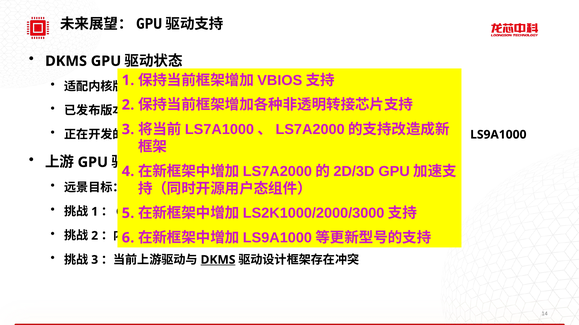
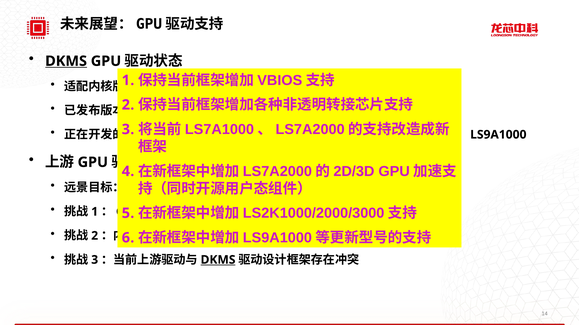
DKMS at (66, 61) underline: none -> present
